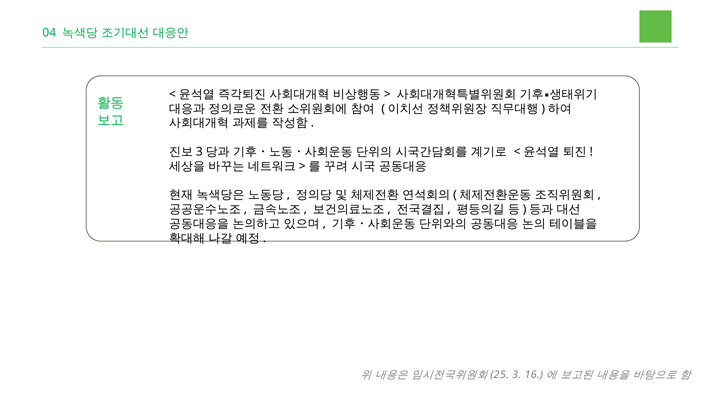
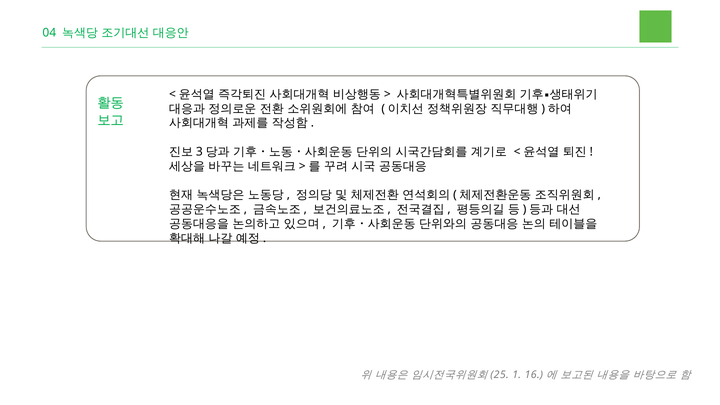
3: 3 -> 1
